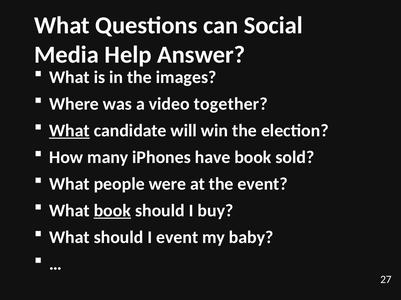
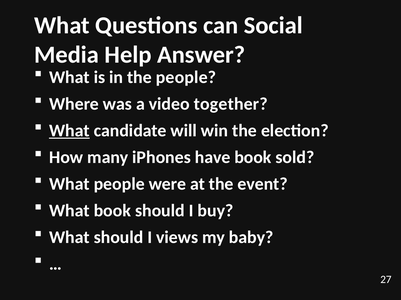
the images: images -> people
book at (112, 211) underline: present -> none
I event: event -> views
